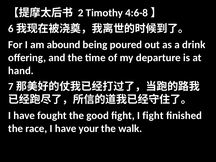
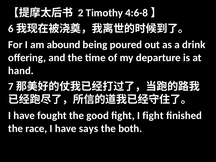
your: your -> says
walk: walk -> both
